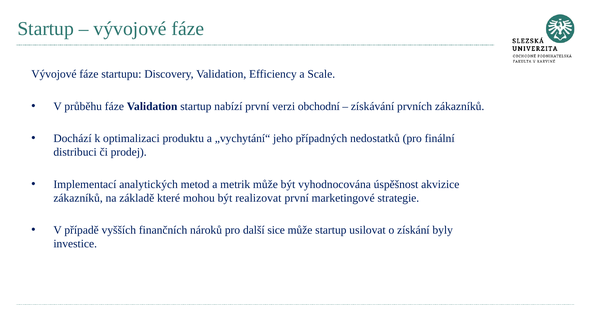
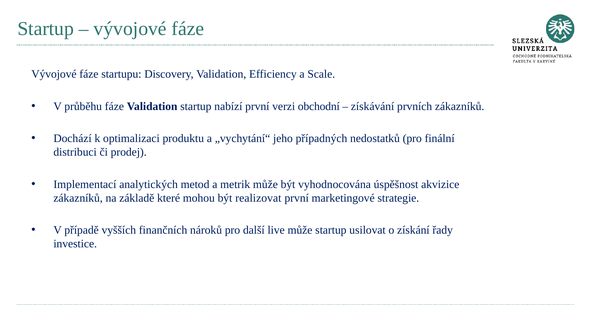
sice: sice -> live
byly: byly -> řady
